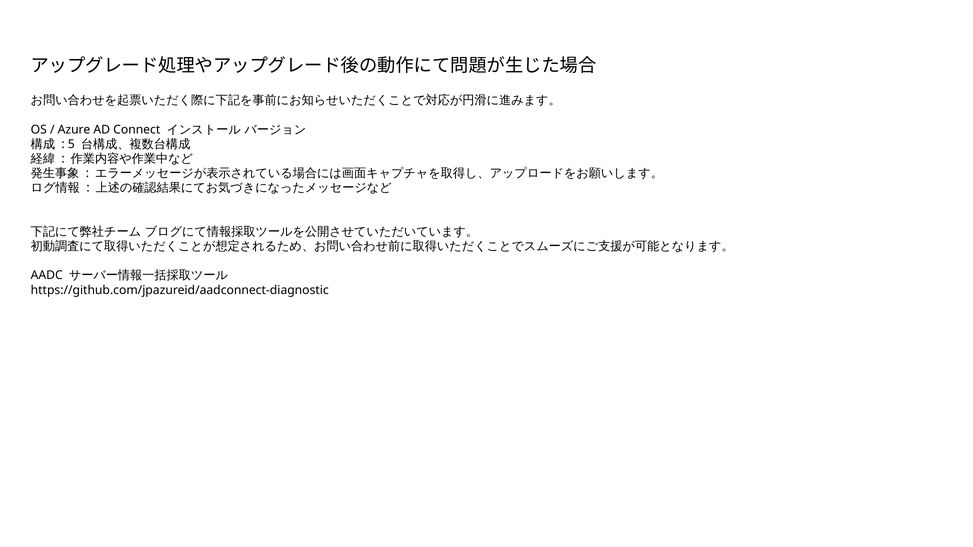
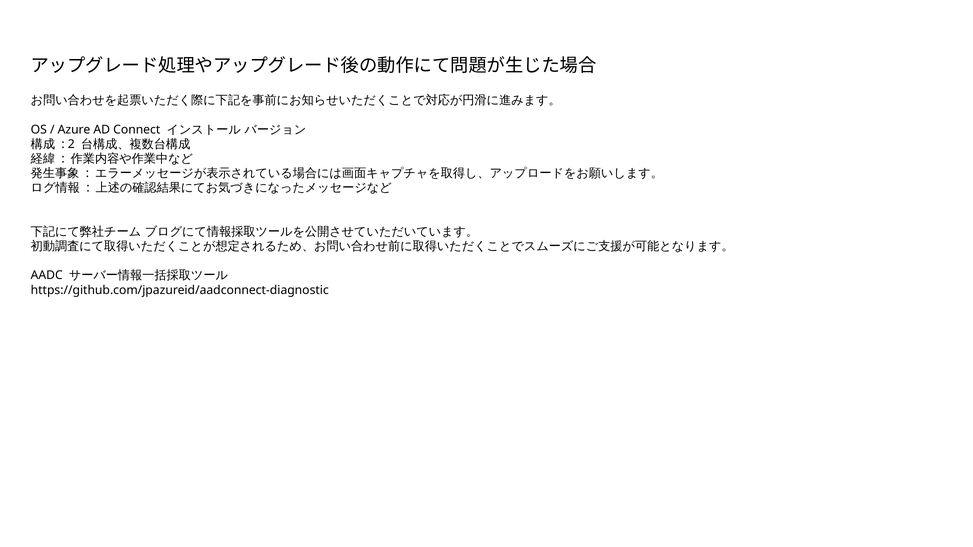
5: 5 -> 2
